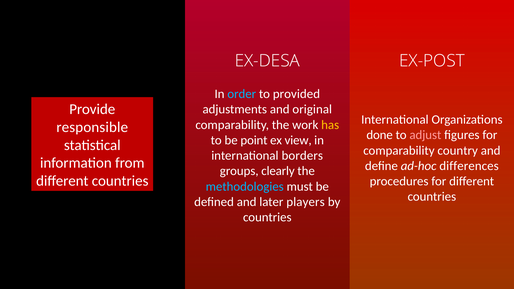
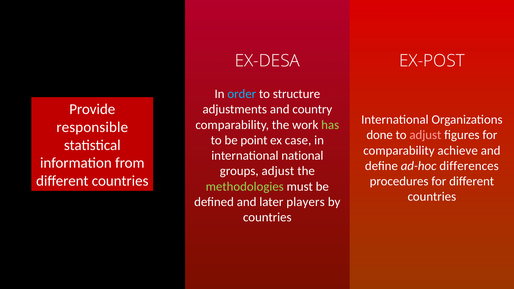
provided: provided -> structure
original: original -> country
has colour: yellow -> light green
view: view -> case
country: country -> achieve
borders: borders -> national
groups clearly: clearly -> adjust
methodologies colour: light blue -> light green
